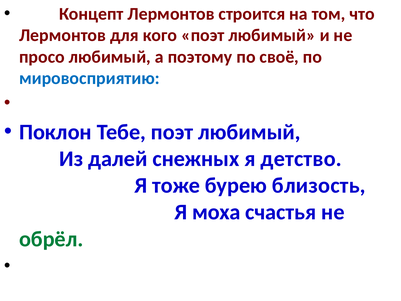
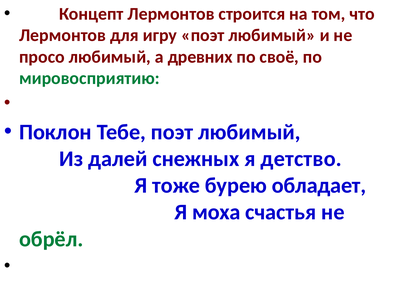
кого: кого -> игру
поэтому: поэтому -> древних
мировосприятию colour: blue -> green
близость: близость -> обладает
